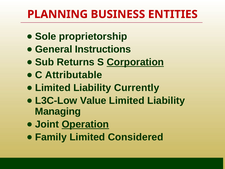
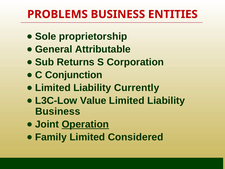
PLANNING: PLANNING -> PROBLEMS
Instructions: Instructions -> Attributable
Corporation underline: present -> none
Attributable: Attributable -> Conjunction
Managing at (58, 111): Managing -> Business
